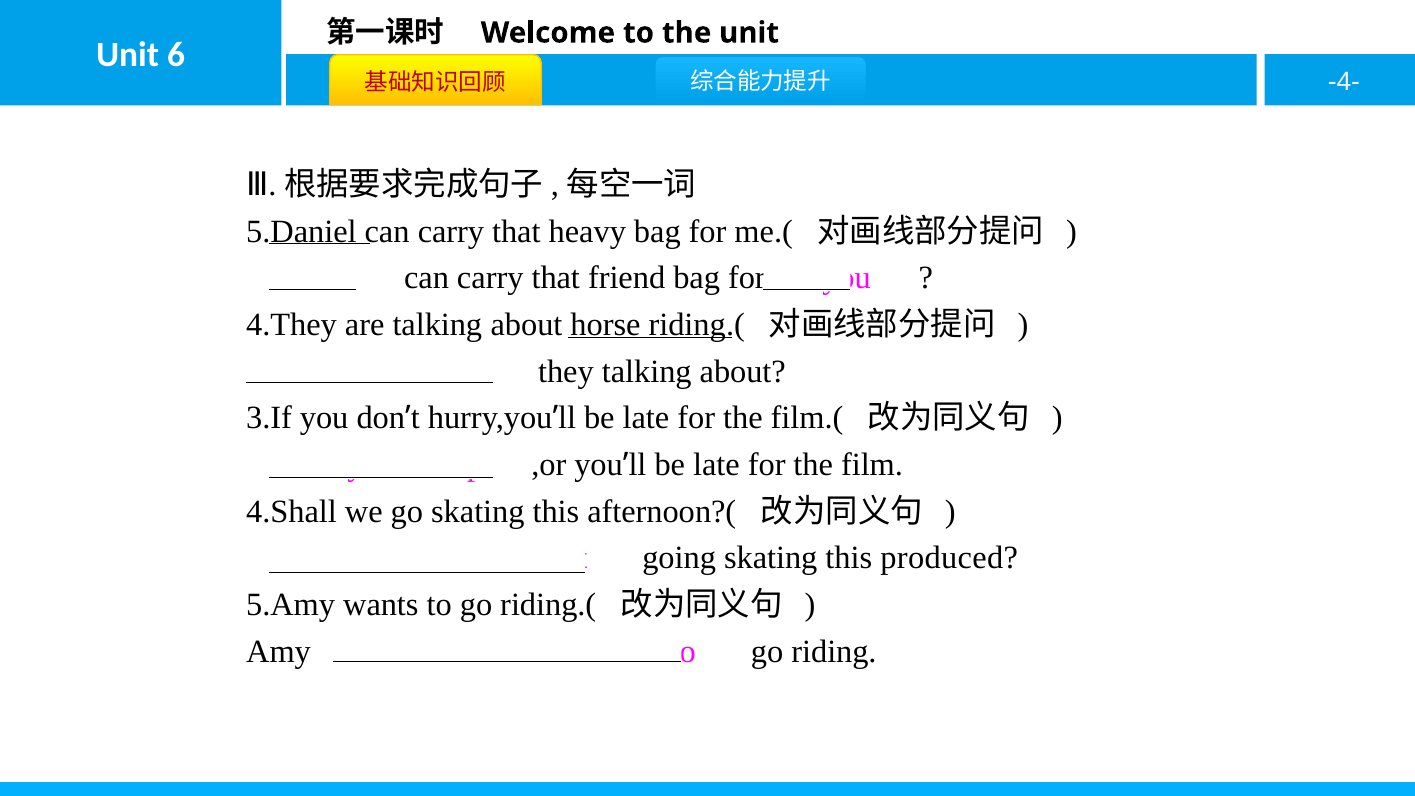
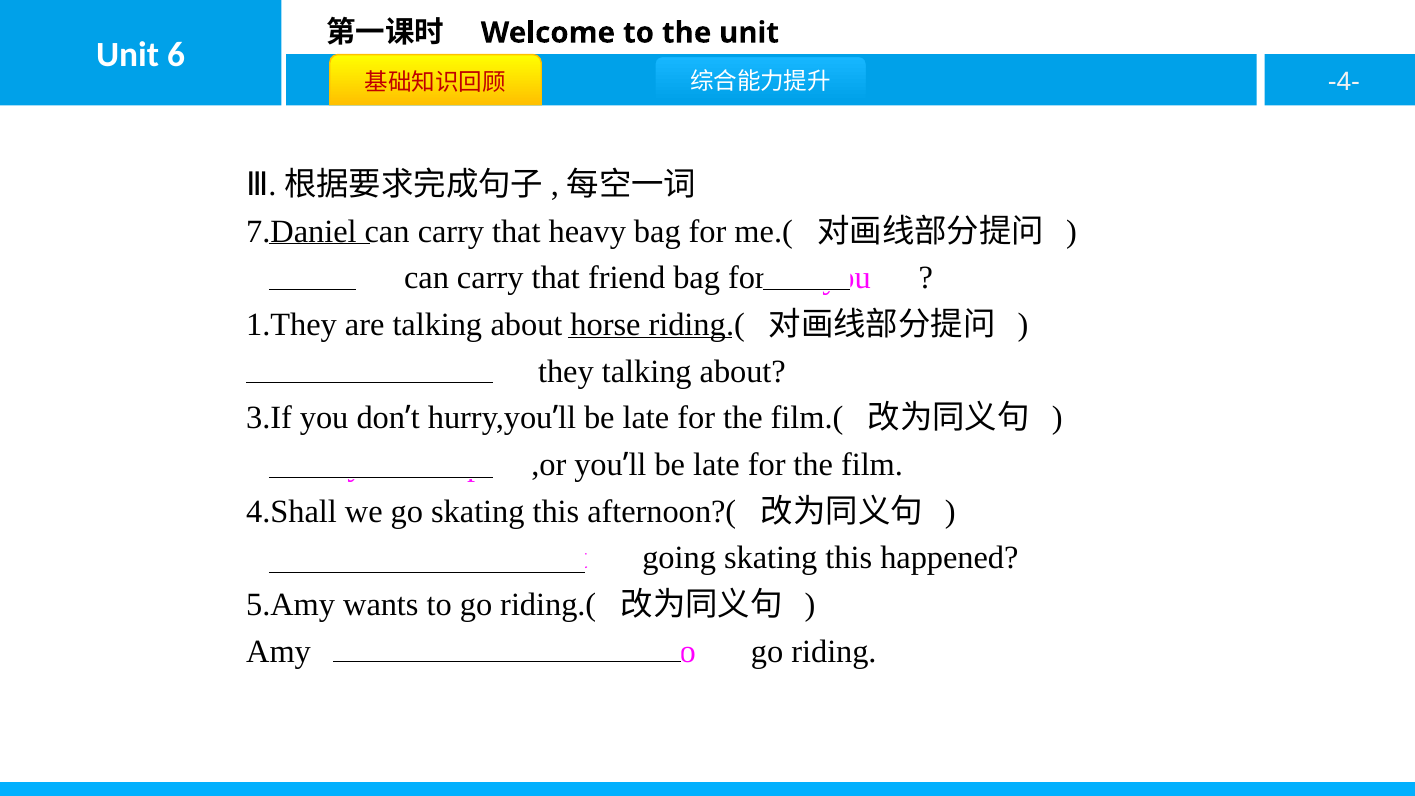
5.Daniel: 5.Daniel -> 7.Daniel
4.They: 4.They -> 1.They
produced: produced -> happened
